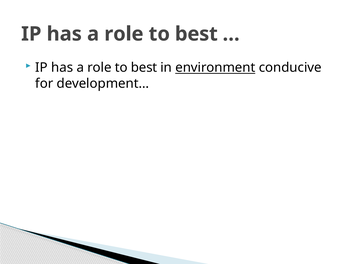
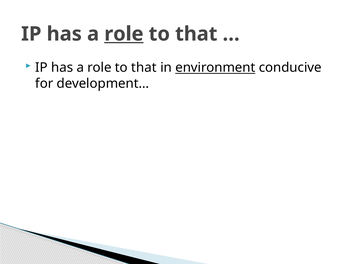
role at (124, 34) underline: none -> present
best at (196, 34): best -> that
best at (144, 68): best -> that
